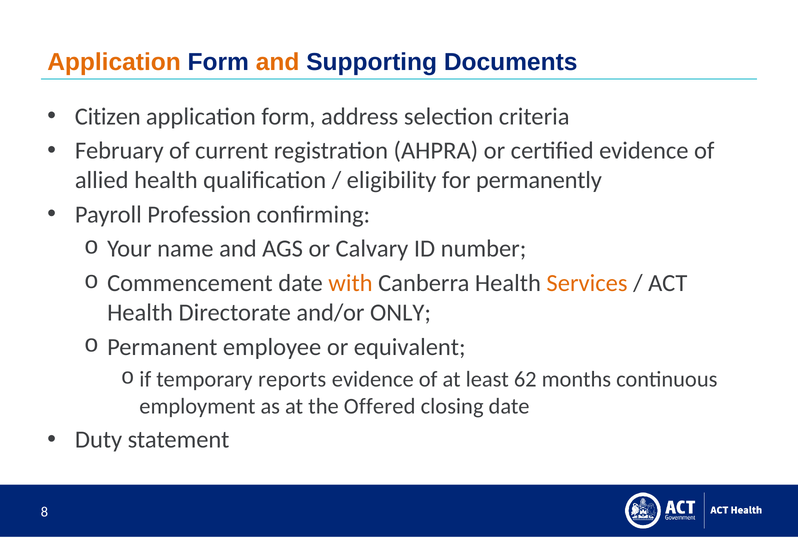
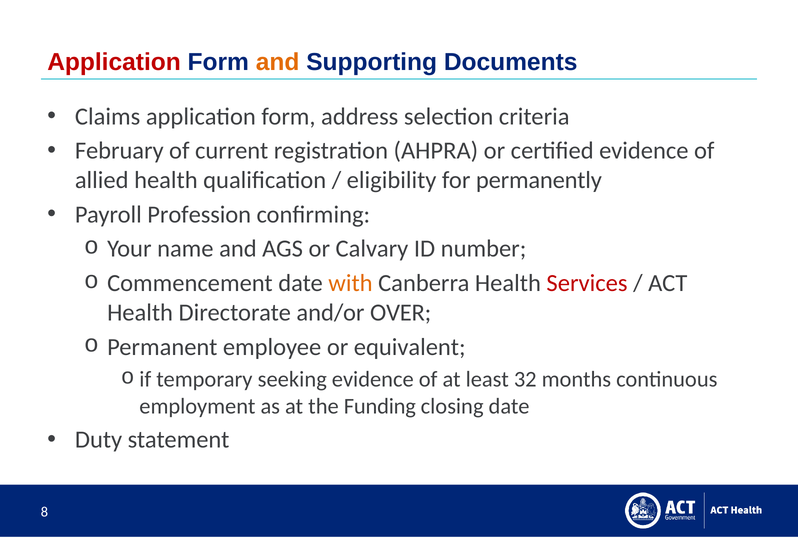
Application at (114, 62) colour: orange -> red
Citizen: Citizen -> Claims
Services colour: orange -> red
ONLY: ONLY -> OVER
reports: reports -> seeking
62: 62 -> 32
Offered: Offered -> Funding
